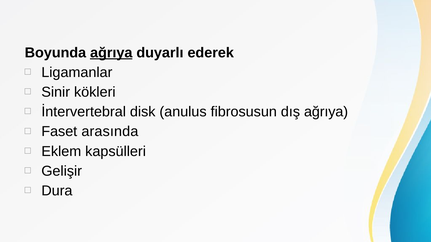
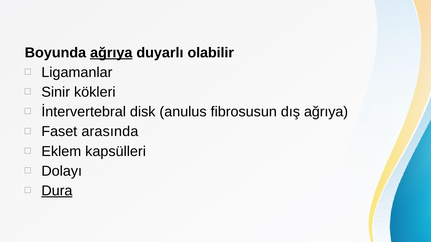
ederek: ederek -> olabilir
Gelişir: Gelişir -> Dolayı
Dura underline: none -> present
